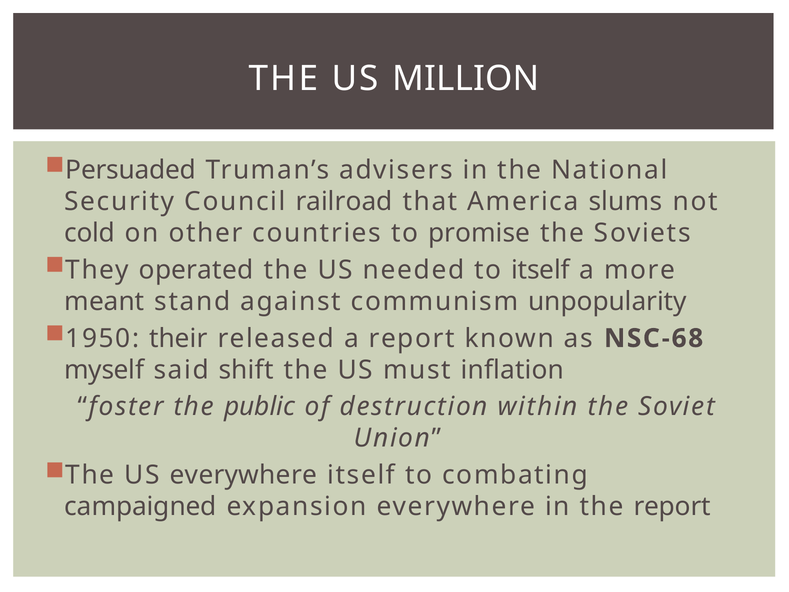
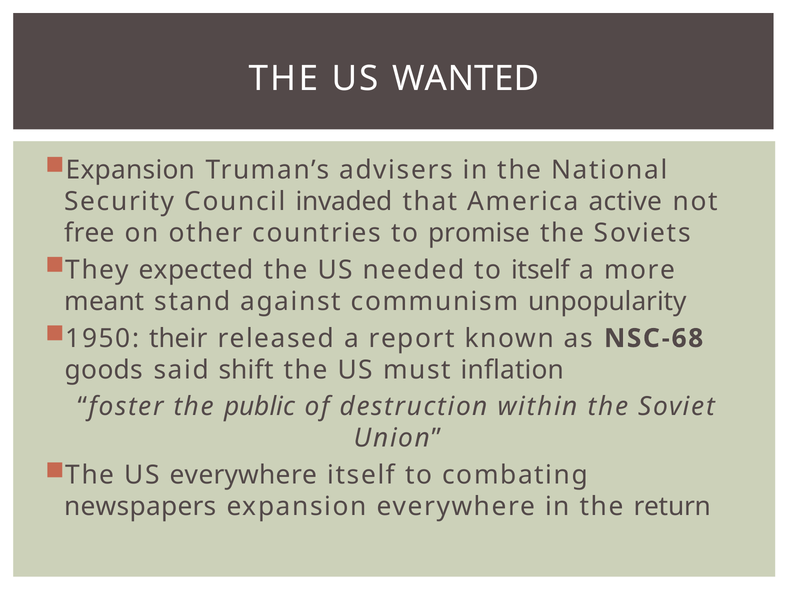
MILLION: MILLION -> WANTED
Persuaded at (131, 170): Persuaded -> Expansion
railroad: railroad -> invaded
slums: slums -> active
cold: cold -> free
operated: operated -> expected
myself: myself -> goods
campaigned: campaigned -> newspapers
the report: report -> return
